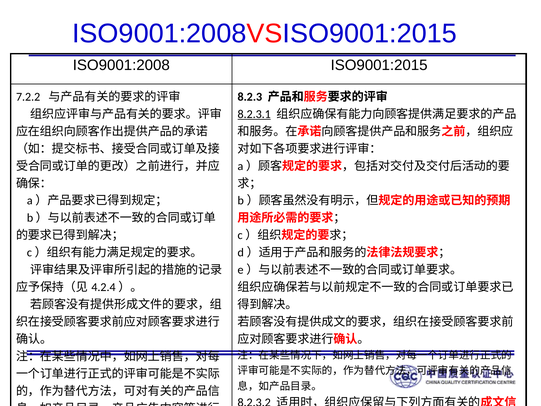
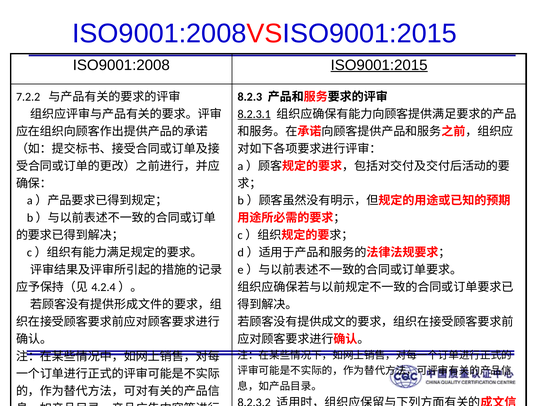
ISO9001:2015 underline: none -> present
